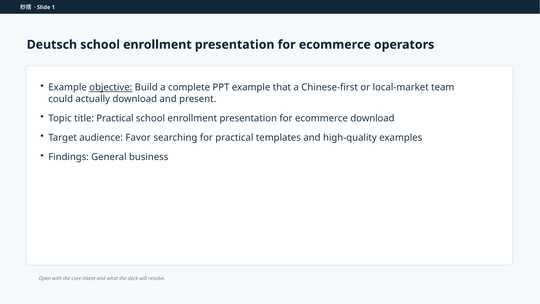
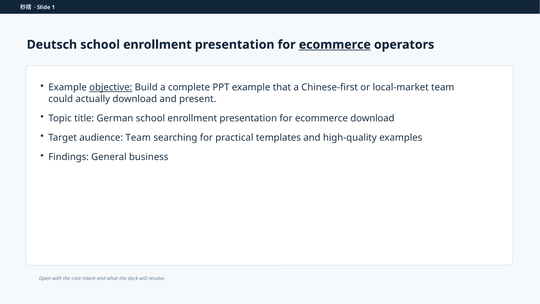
ecommerce at (335, 45) underline: none -> present
title Practical: Practical -> German
audience Favor: Favor -> Team
